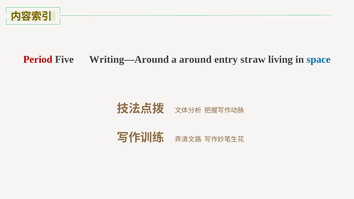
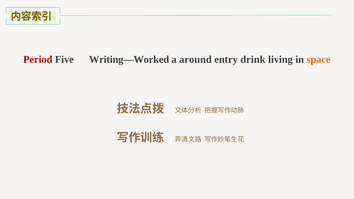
Writing—Around: Writing—Around -> Writing—Worked
straw: straw -> drink
space colour: blue -> orange
